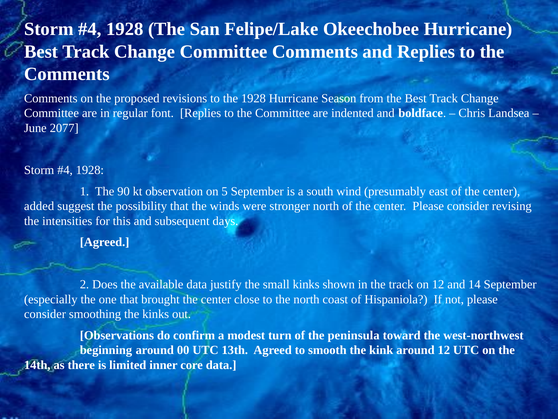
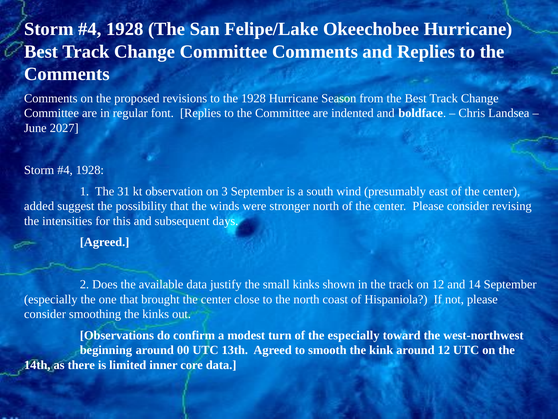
2077: 2077 -> 2027
90: 90 -> 31
5: 5 -> 3
the peninsula: peninsula -> especially
